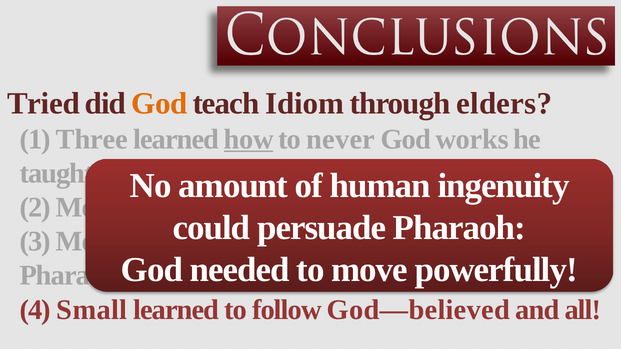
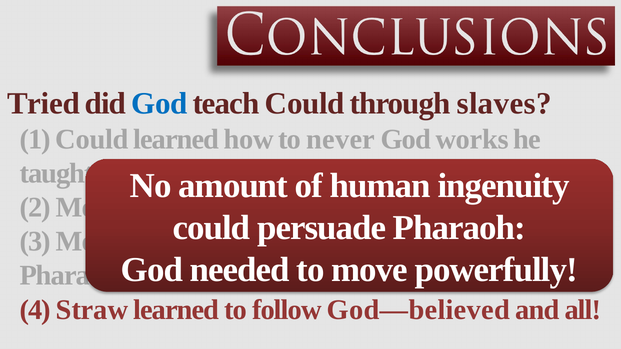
God at (159, 104) colour: orange -> blue
teach Idiom: Idiom -> Could
elders: elders -> slaves
1 Three: Three -> Could
how at (249, 139) underline: present -> none
Small: Small -> Straw
